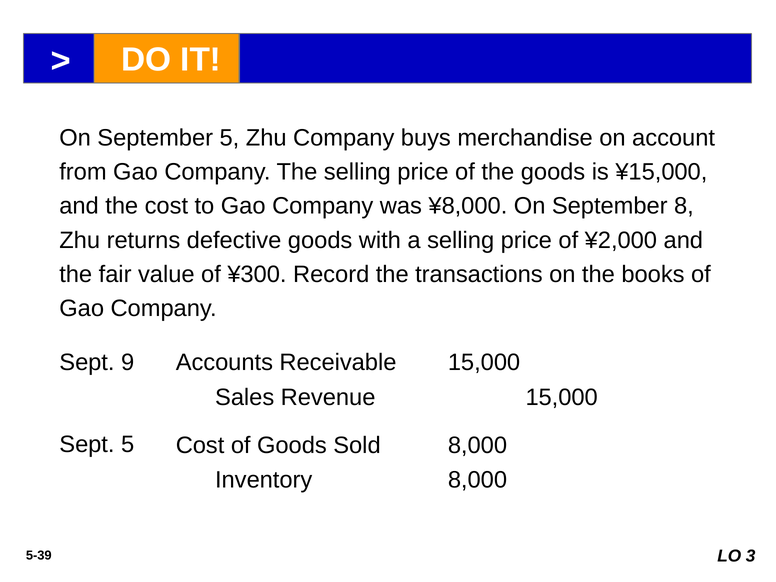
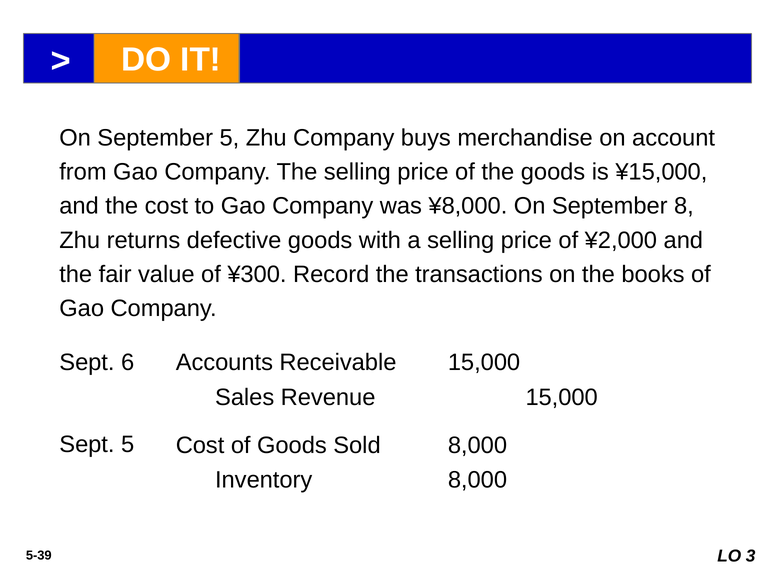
9: 9 -> 6
